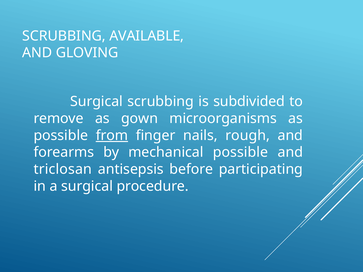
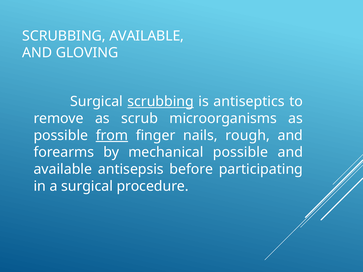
scrubbing at (161, 102) underline: none -> present
subdivided: subdivided -> antiseptics
gown: gown -> scrub
triclosan at (63, 169): triclosan -> available
